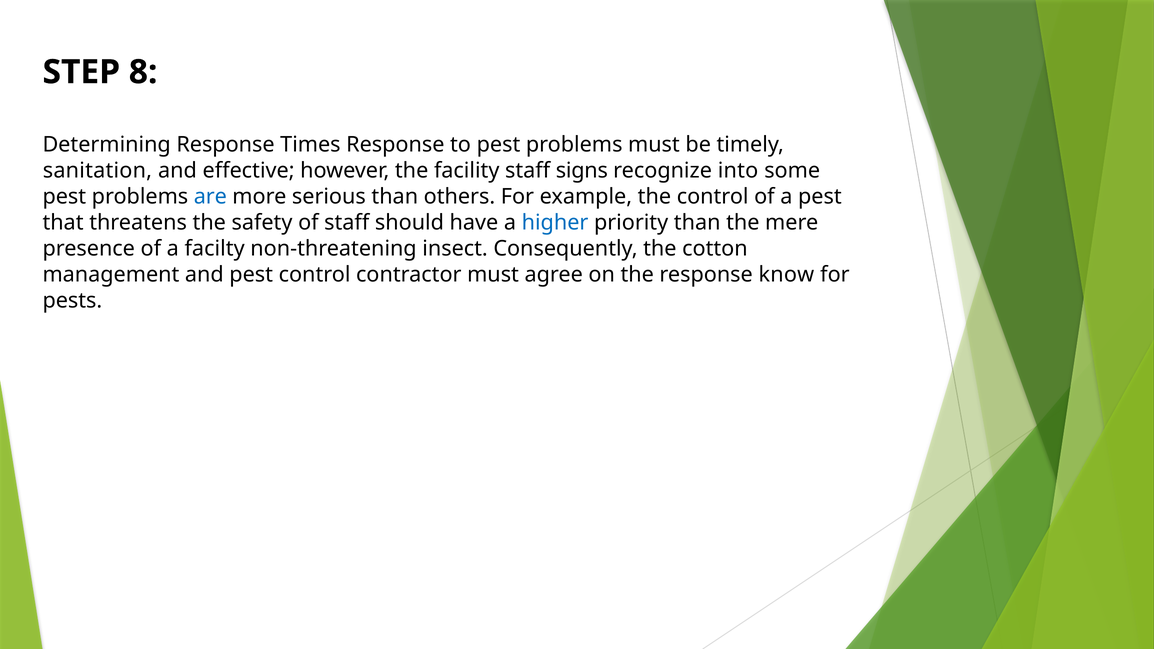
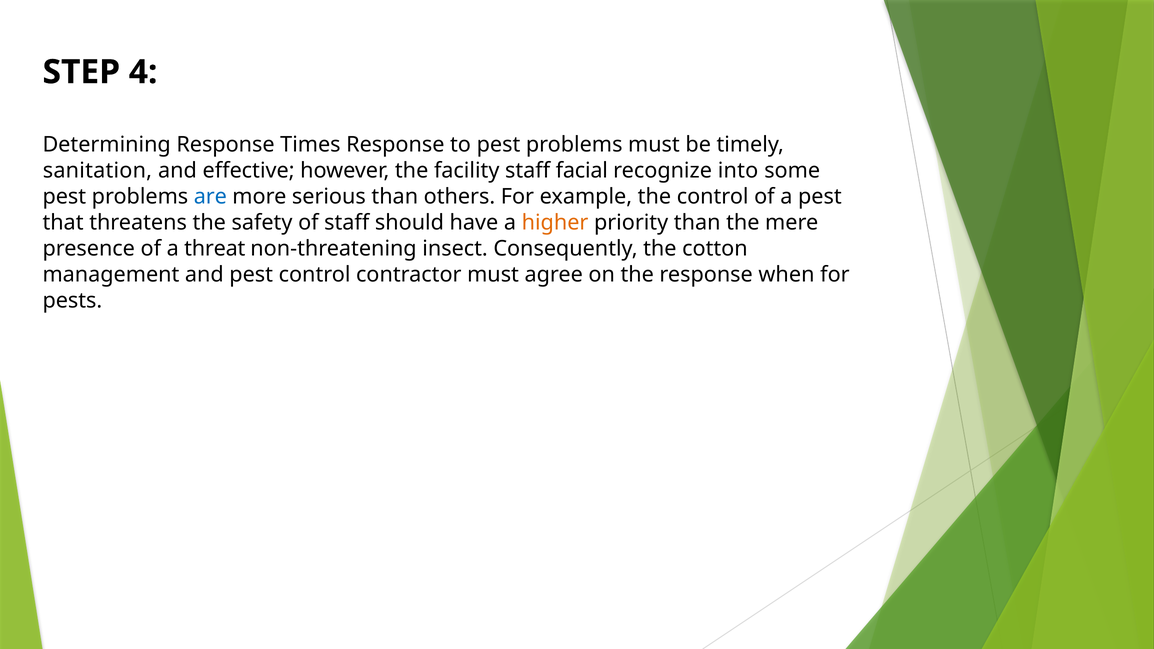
8: 8 -> 4
signs: signs -> facial
higher colour: blue -> orange
facilty: facilty -> threat
know: know -> when
